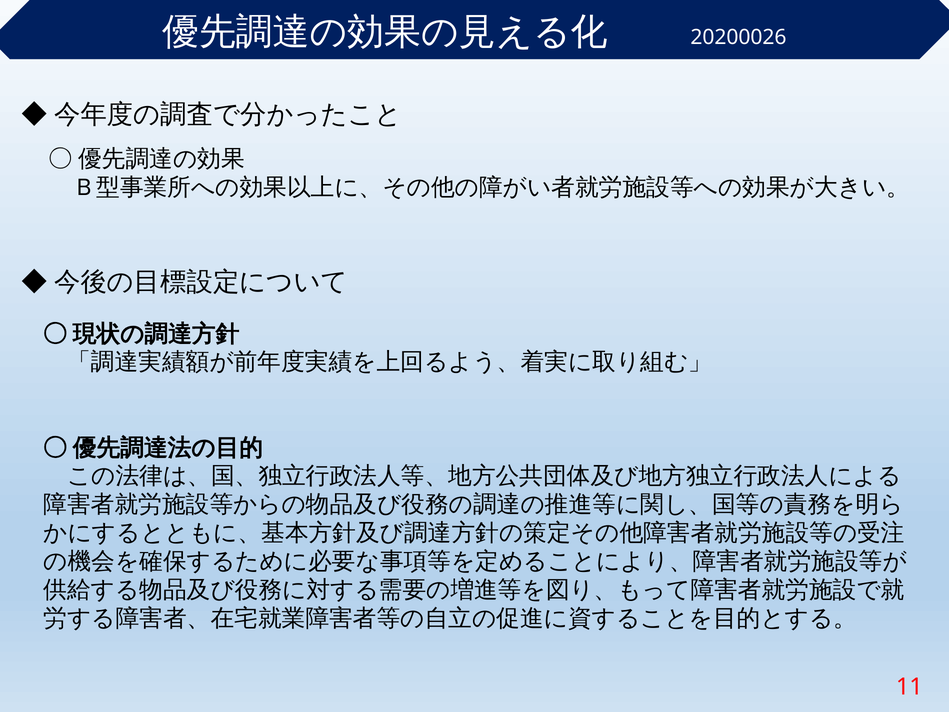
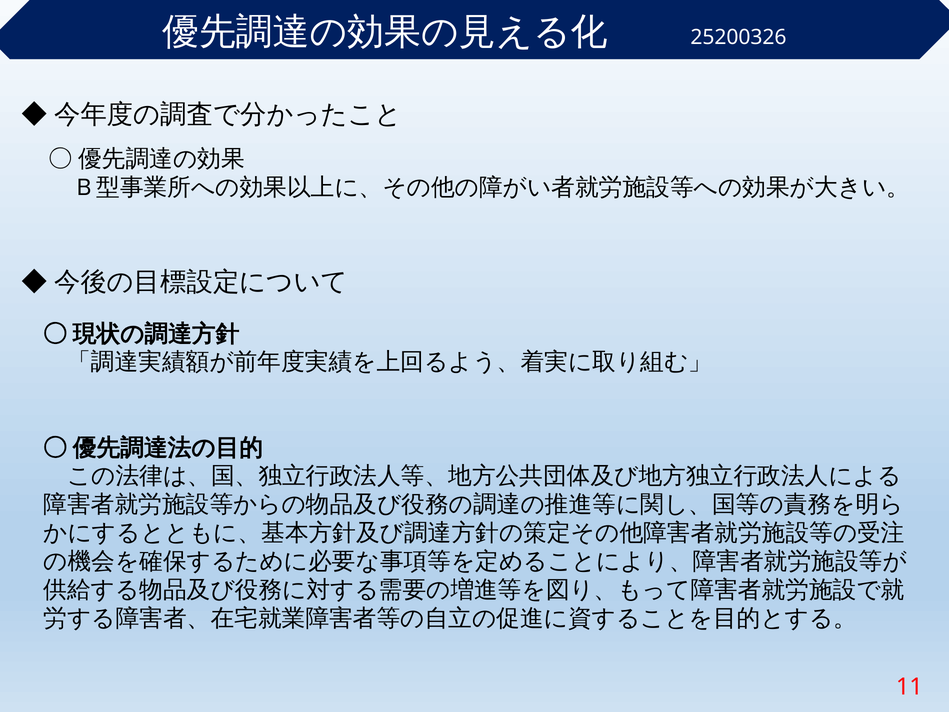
20200026: 20200026 -> 25200326
